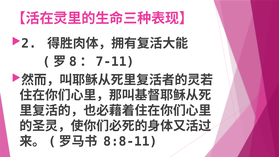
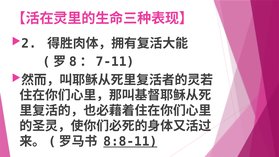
8:8-11 underline: none -> present
